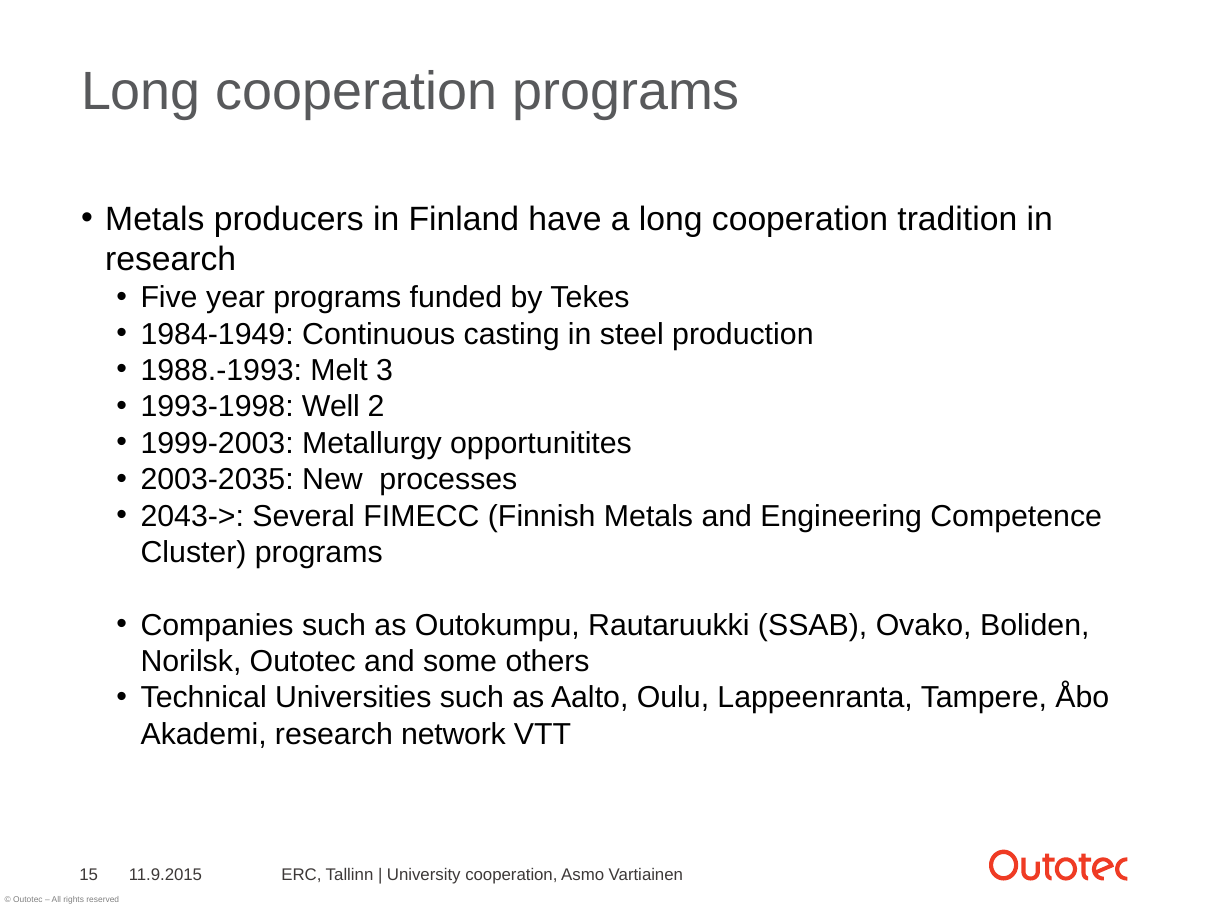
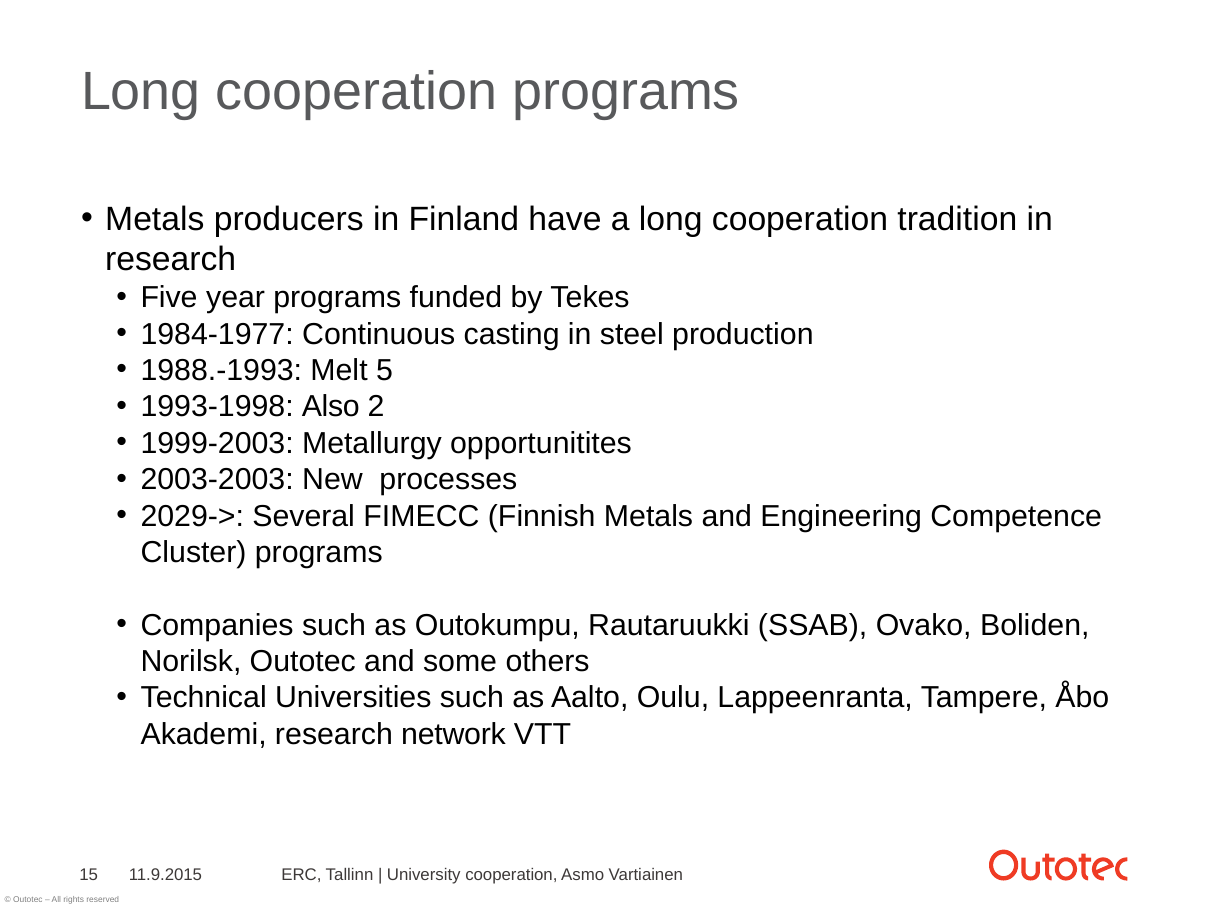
1984-1949: 1984-1949 -> 1984-1977
3: 3 -> 5
Well: Well -> Also
2003-2035: 2003-2035 -> 2003-2003
2043->: 2043-> -> 2029->
